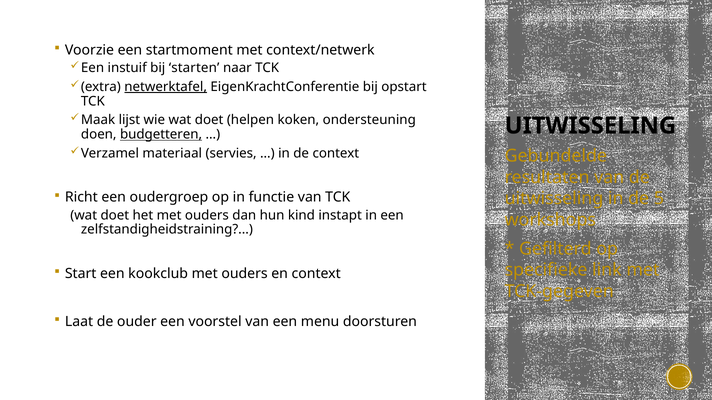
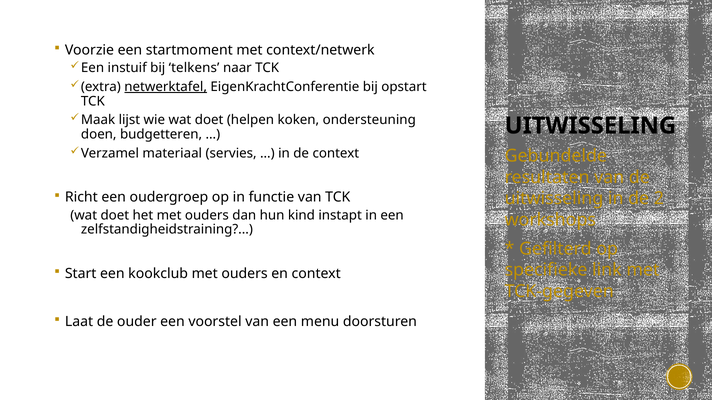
starten: starten -> telkens
budgetteren underline: present -> none
5: 5 -> 2
